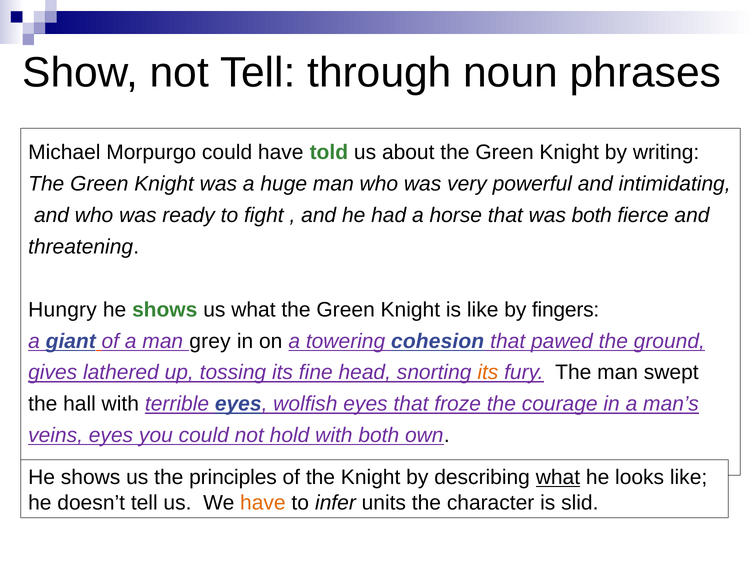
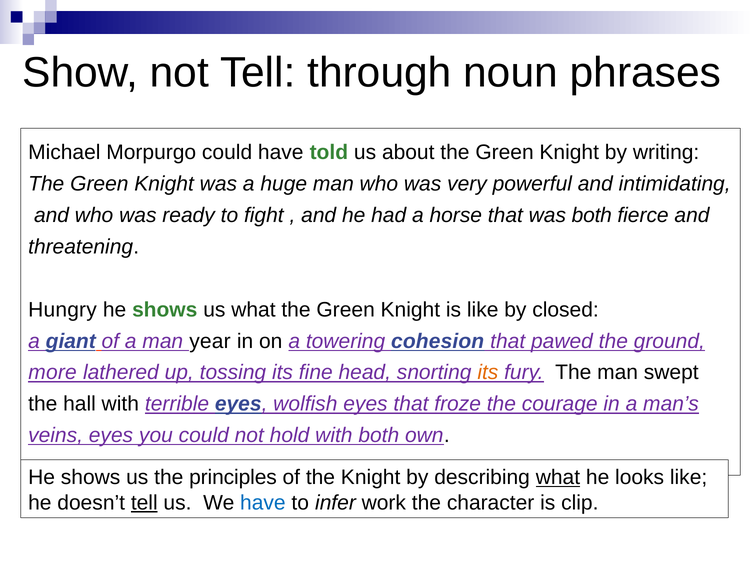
fingers: fingers -> closed
grey: grey -> year
gives: gives -> more
tell at (144, 503) underline: none -> present
have at (263, 503) colour: orange -> blue
units: units -> work
slid: slid -> clip
